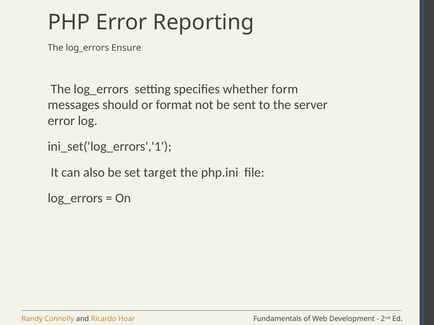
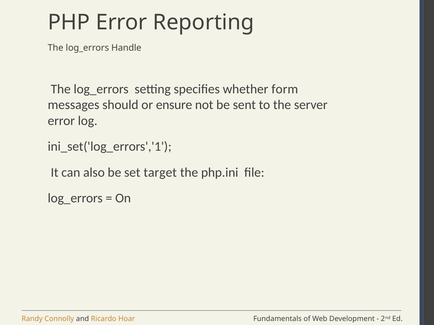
Ensure: Ensure -> Handle
format: format -> ensure
